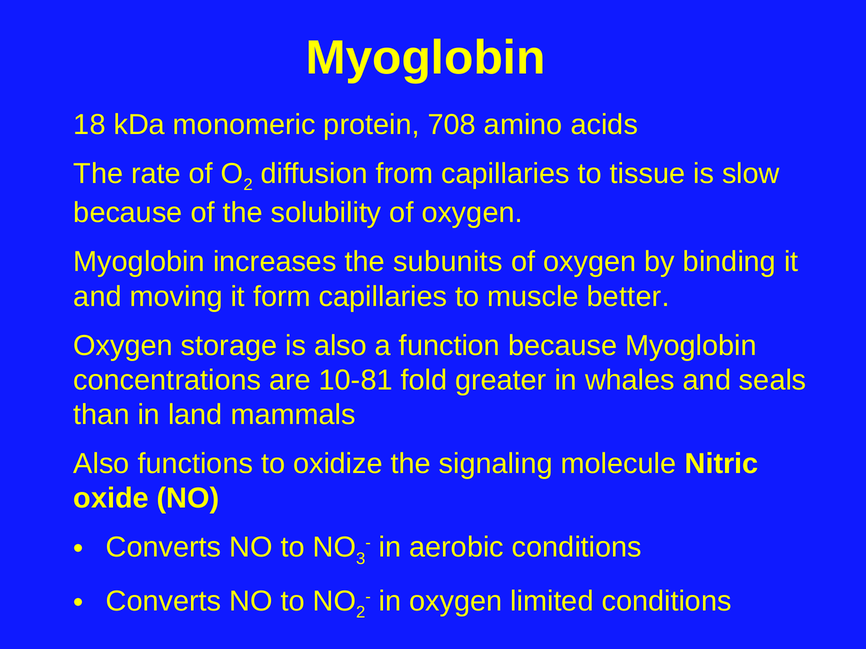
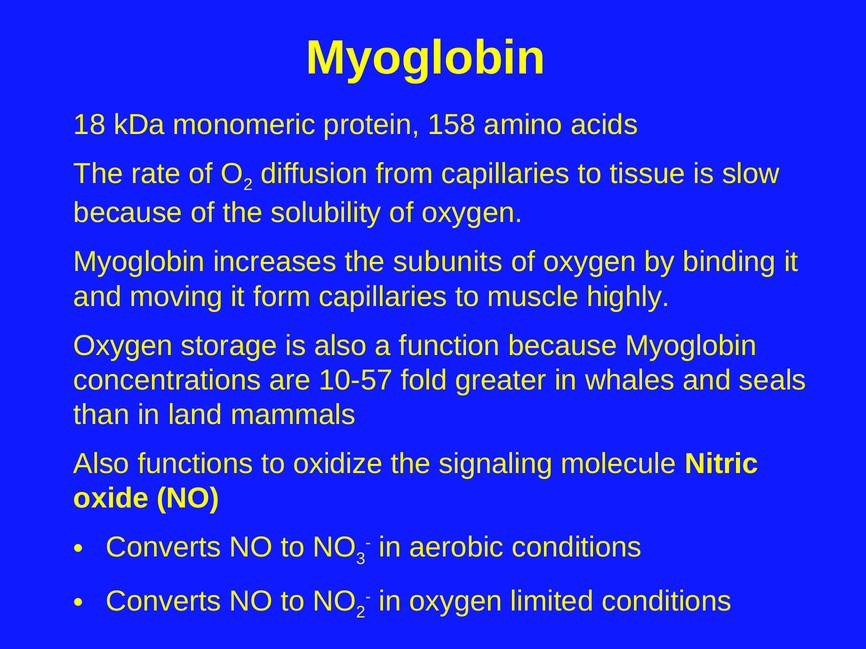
708: 708 -> 158
better: better -> highly
10-81: 10-81 -> 10-57
